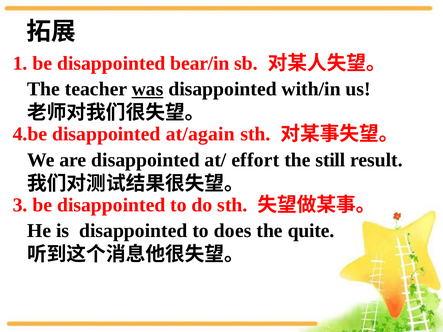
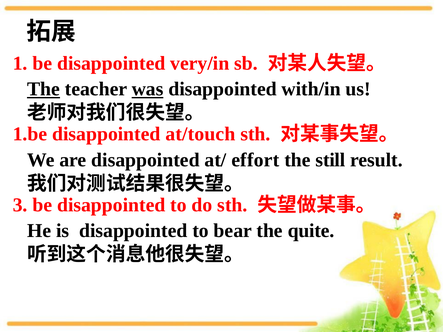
bear/in: bear/in -> very/in
The at (44, 89) underline: none -> present
4.be: 4.be -> 1.be
at/again: at/again -> at/touch
does: does -> bear
